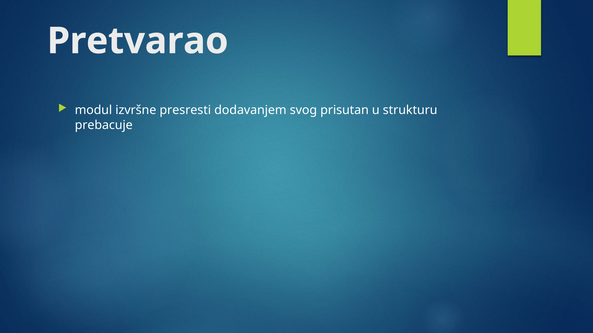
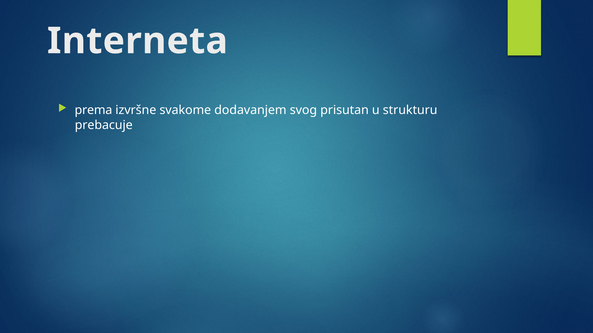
Pretvarao: Pretvarao -> Interneta
modul: modul -> prema
presresti: presresti -> svakome
